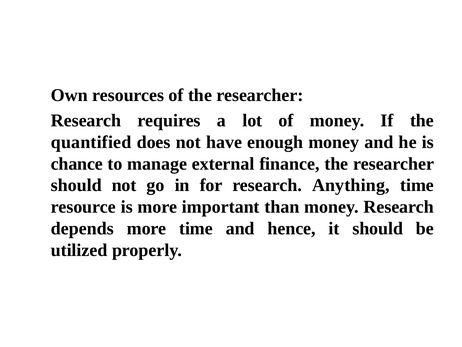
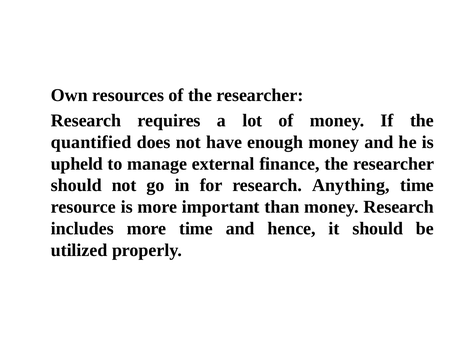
chance: chance -> upheld
depends: depends -> includes
